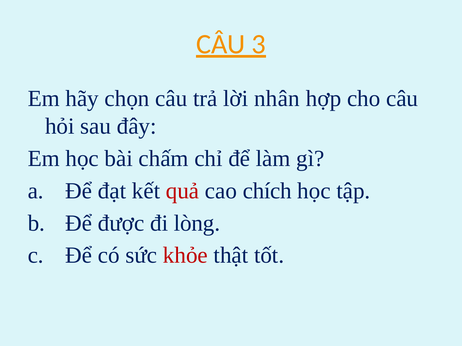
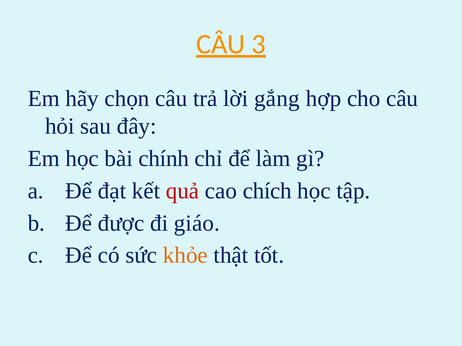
nhân: nhân -> gắng
chấm: chấm -> chính
lòng: lòng -> giáo
khỏe colour: red -> orange
